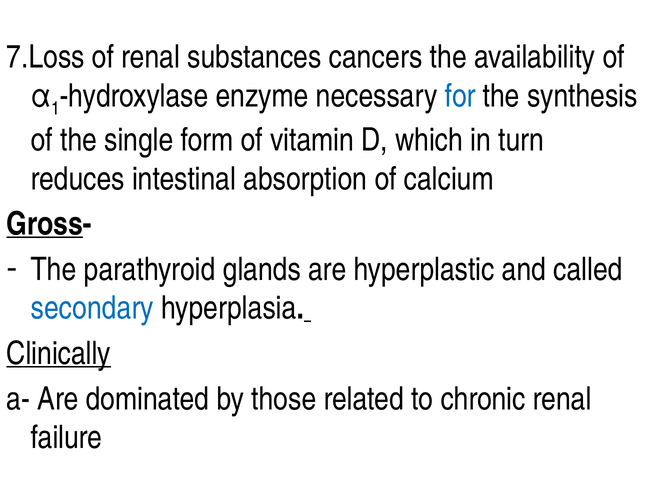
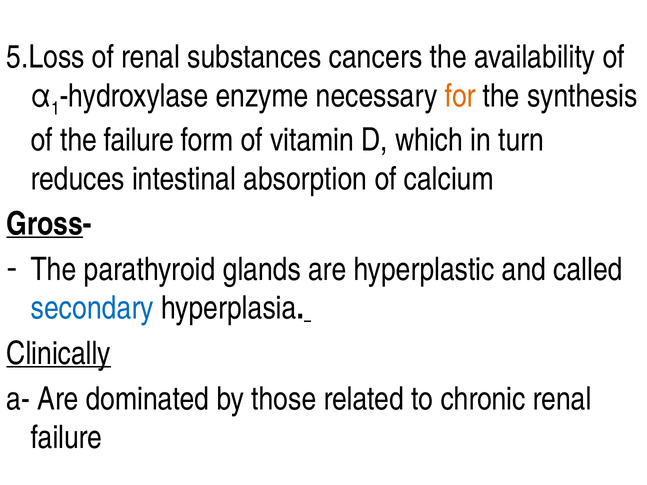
7.Loss: 7.Loss -> 5.Loss
for colour: blue -> orange
the single: single -> failure
